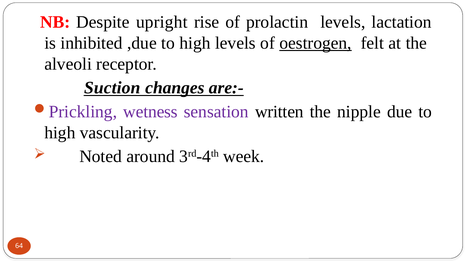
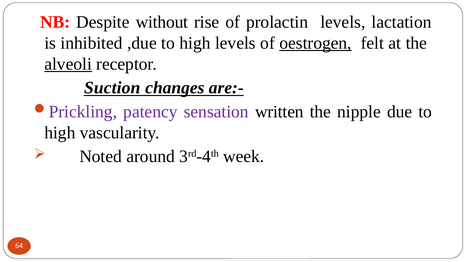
upright: upright -> without
alveoli underline: none -> present
wetness: wetness -> patency
